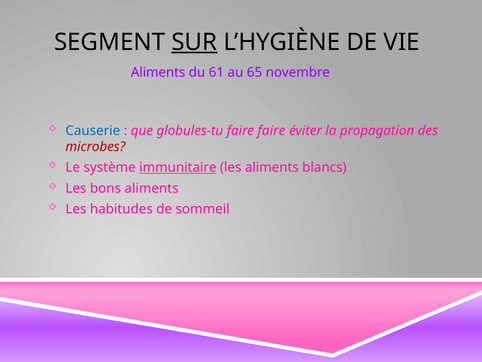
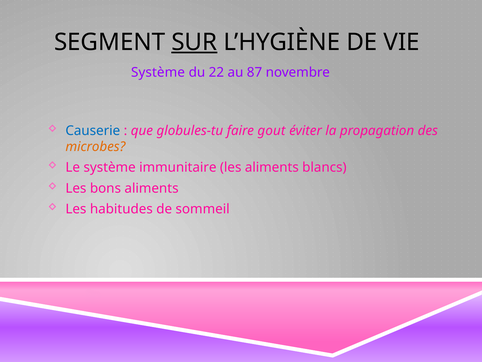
Aliments at (158, 72): Aliments -> Système
61: 61 -> 22
65: 65 -> 87
faire faire: faire -> gout
microbes colour: red -> orange
immunitaire underline: present -> none
